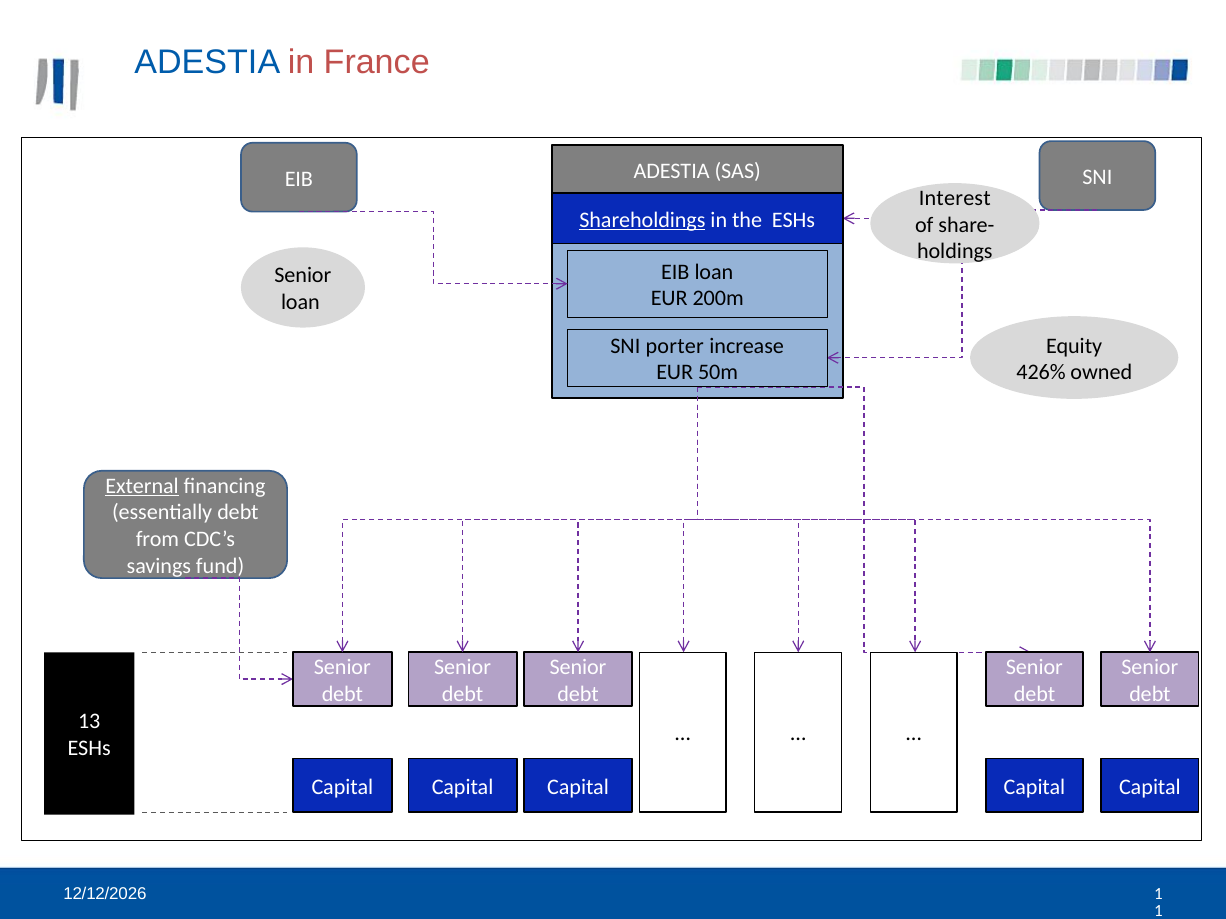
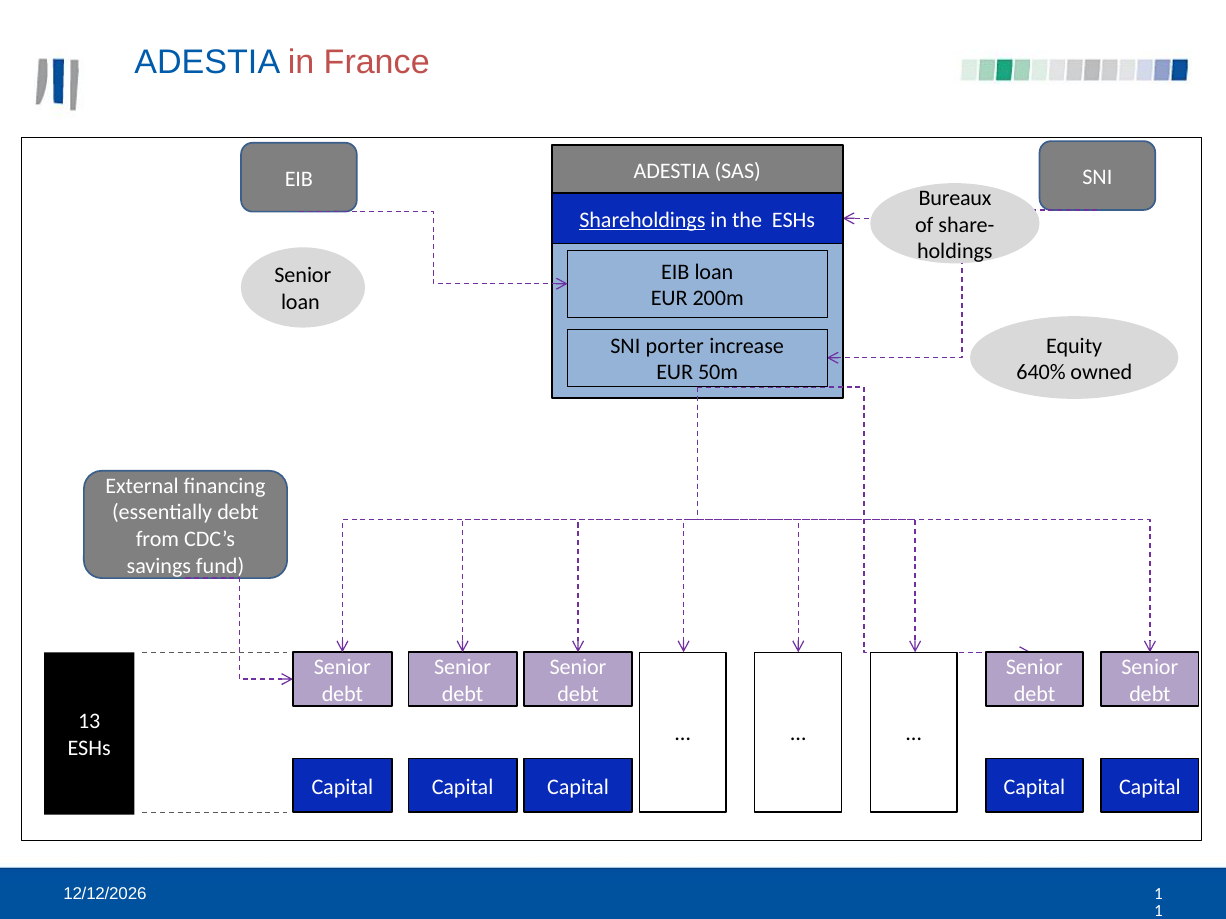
Interest: Interest -> Bureaux
426%: 426% -> 640%
External underline: present -> none
